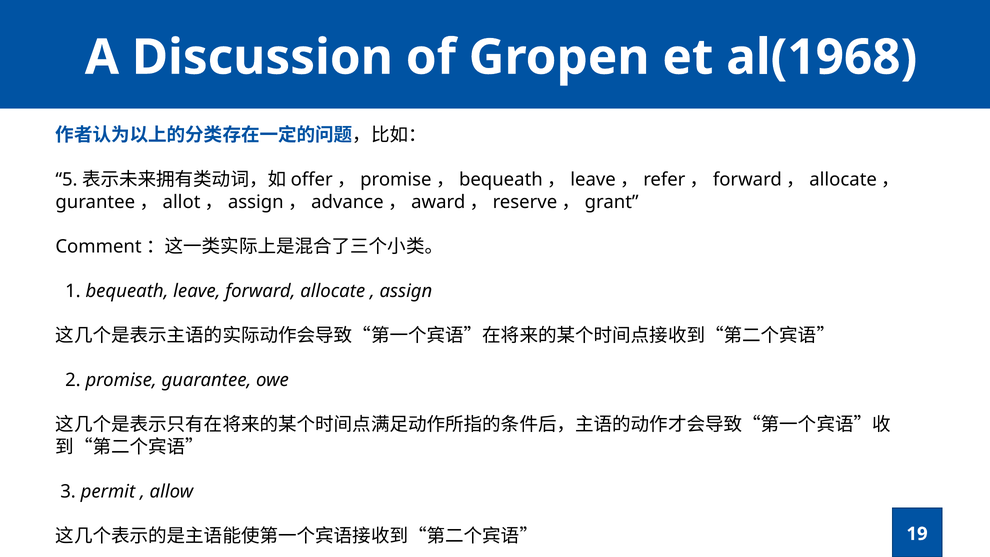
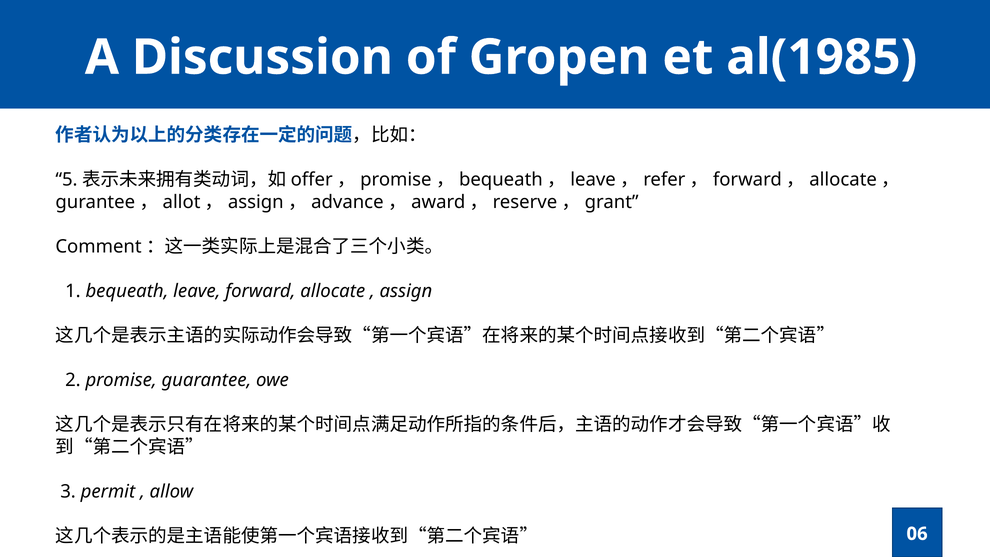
al(1968: al(1968 -> al(1985
19: 19 -> 06
